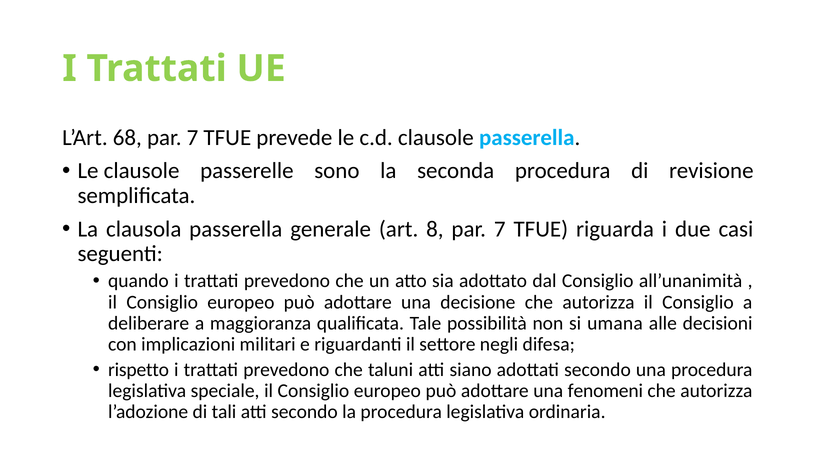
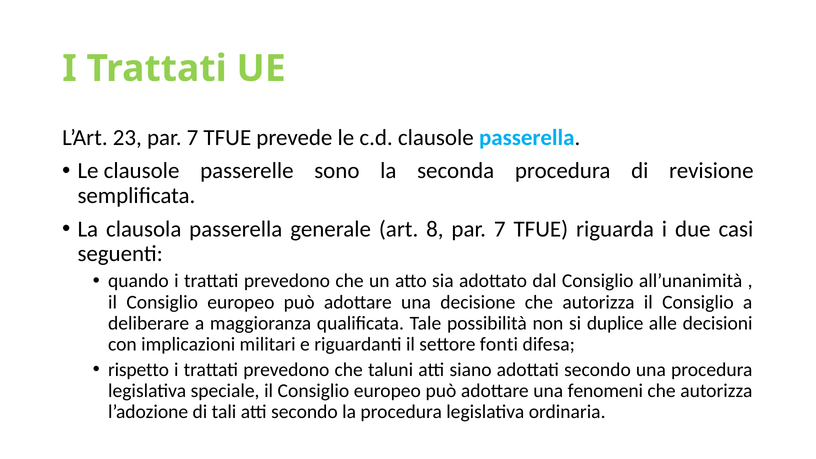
68: 68 -> 23
umana: umana -> duplice
negli: negli -> fonti
